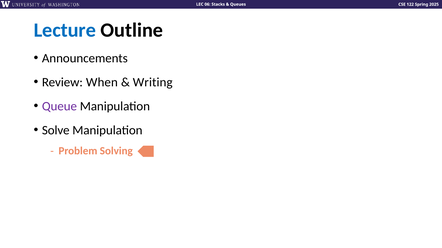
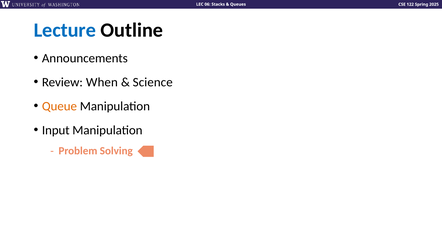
Writing: Writing -> Science
Queue colour: purple -> orange
Solve: Solve -> Input
